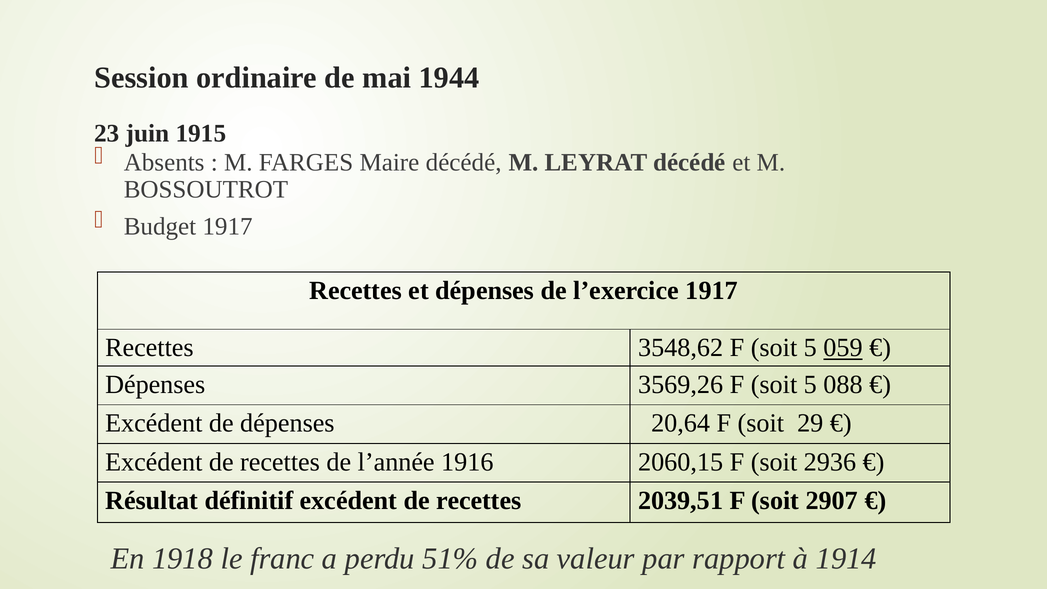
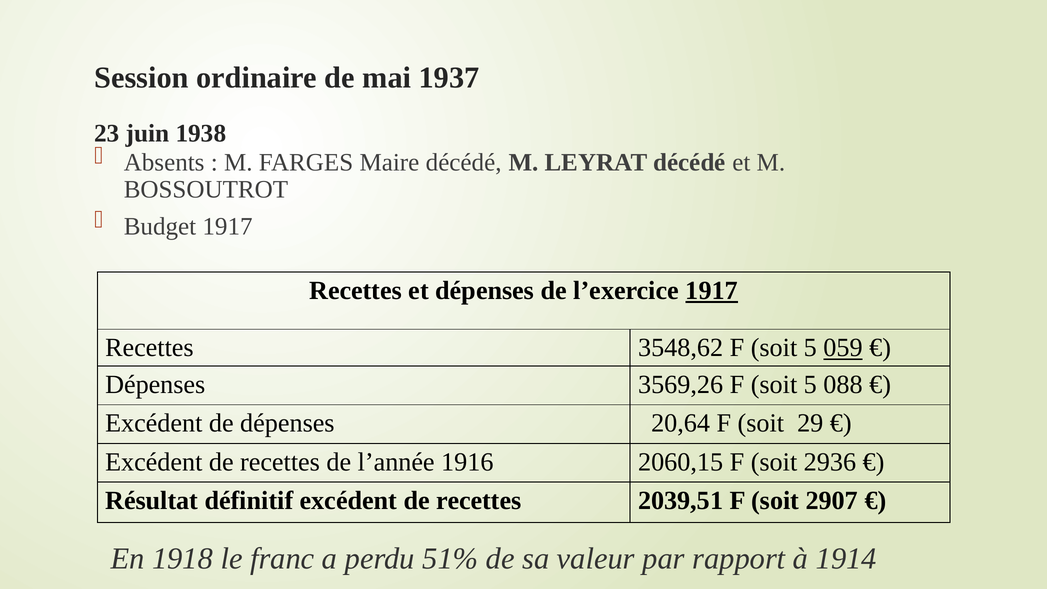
1944: 1944 -> 1937
1915: 1915 -> 1938
1917 at (712, 291) underline: none -> present
